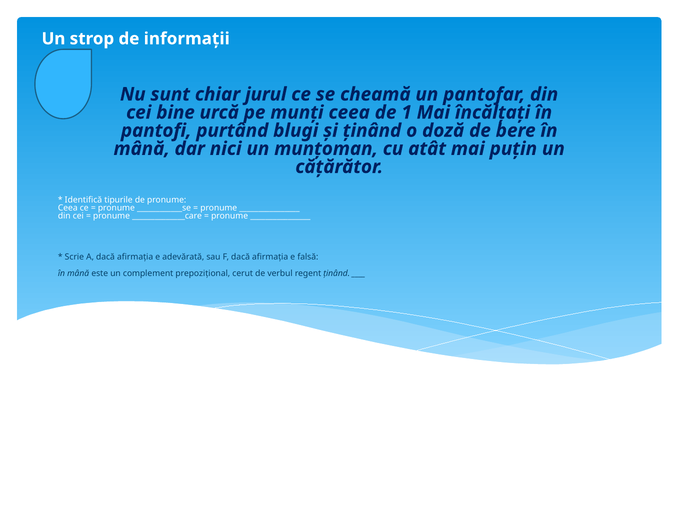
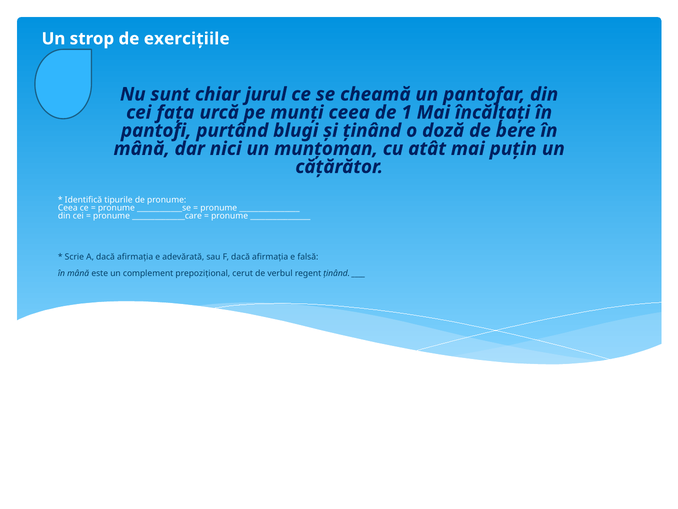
informații: informații -> exercițiile
bine: bine -> fața
